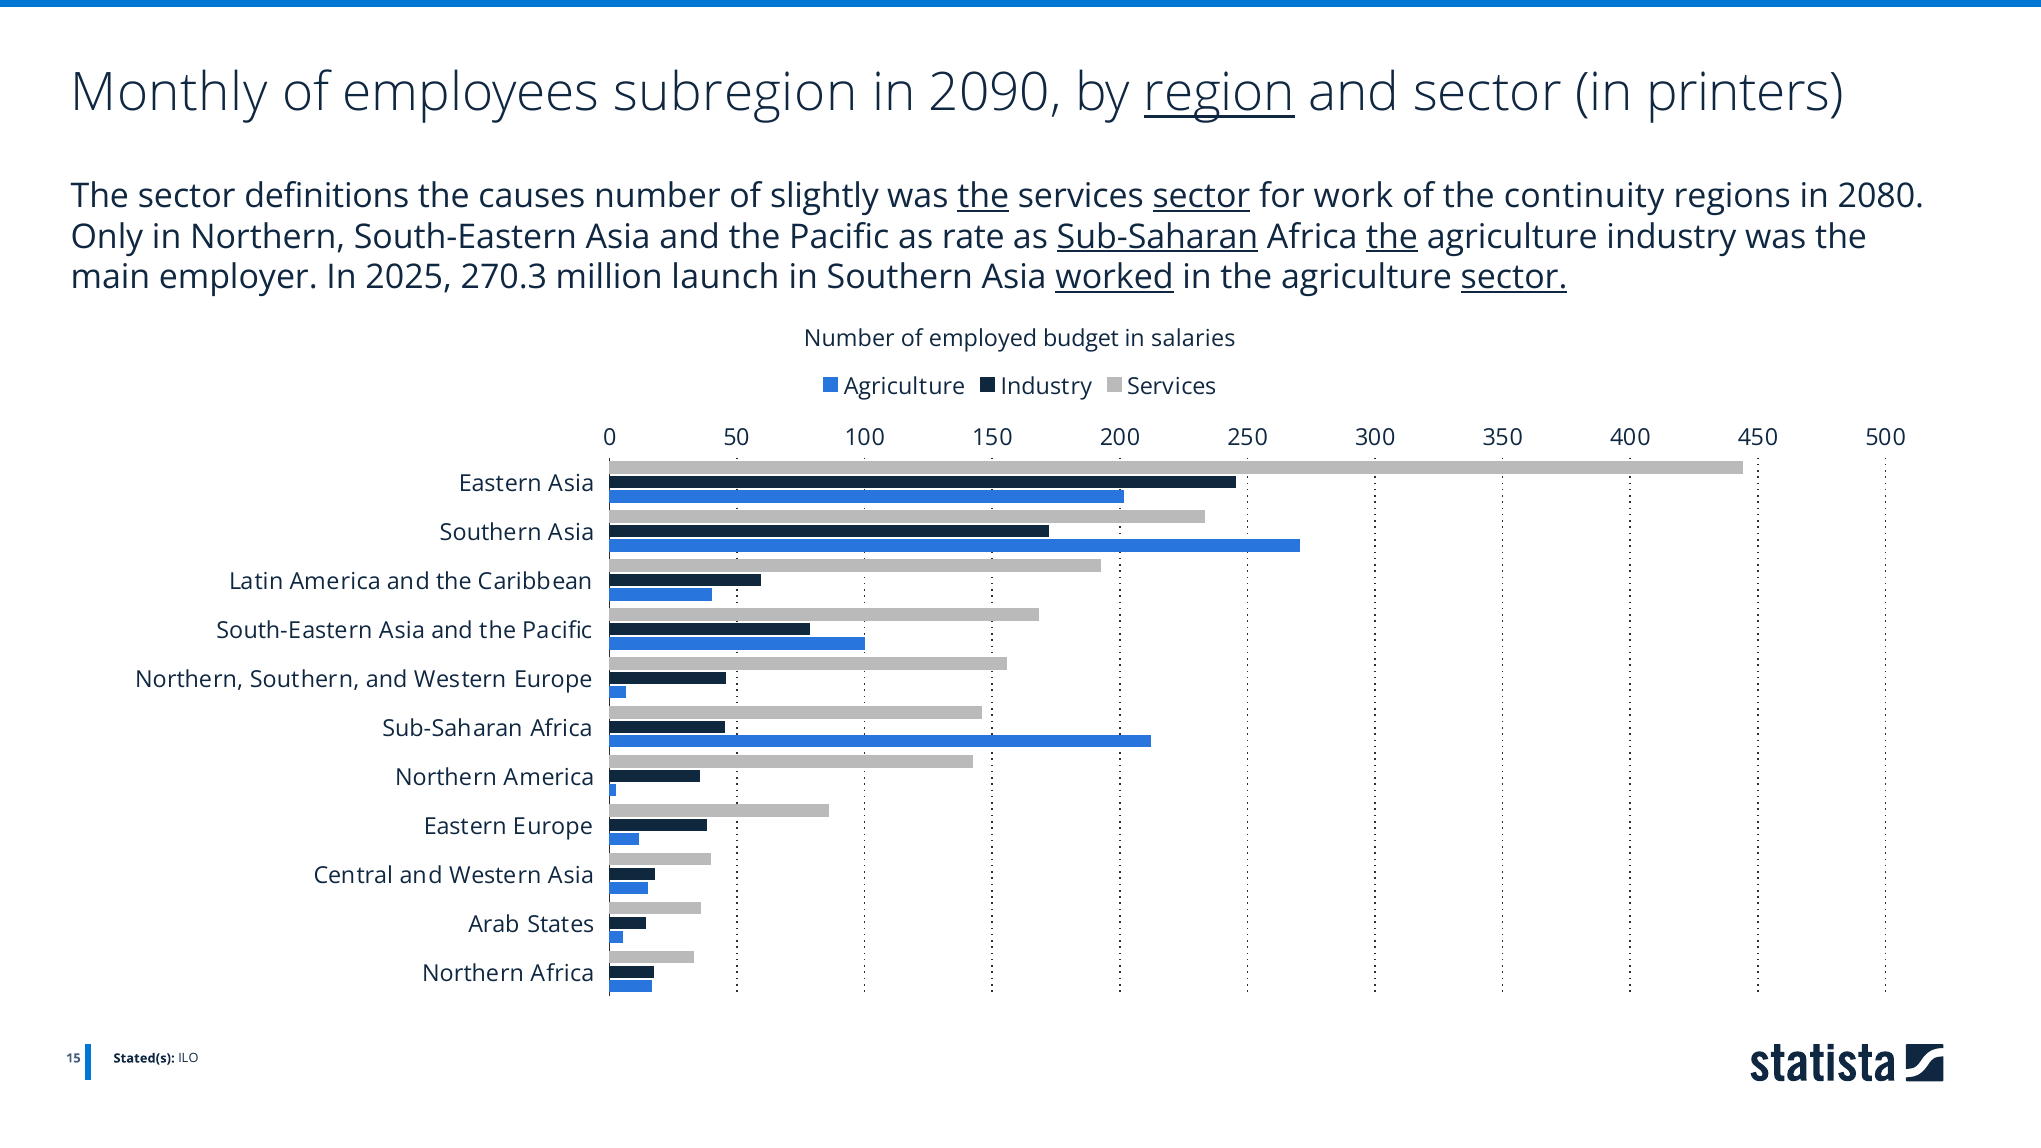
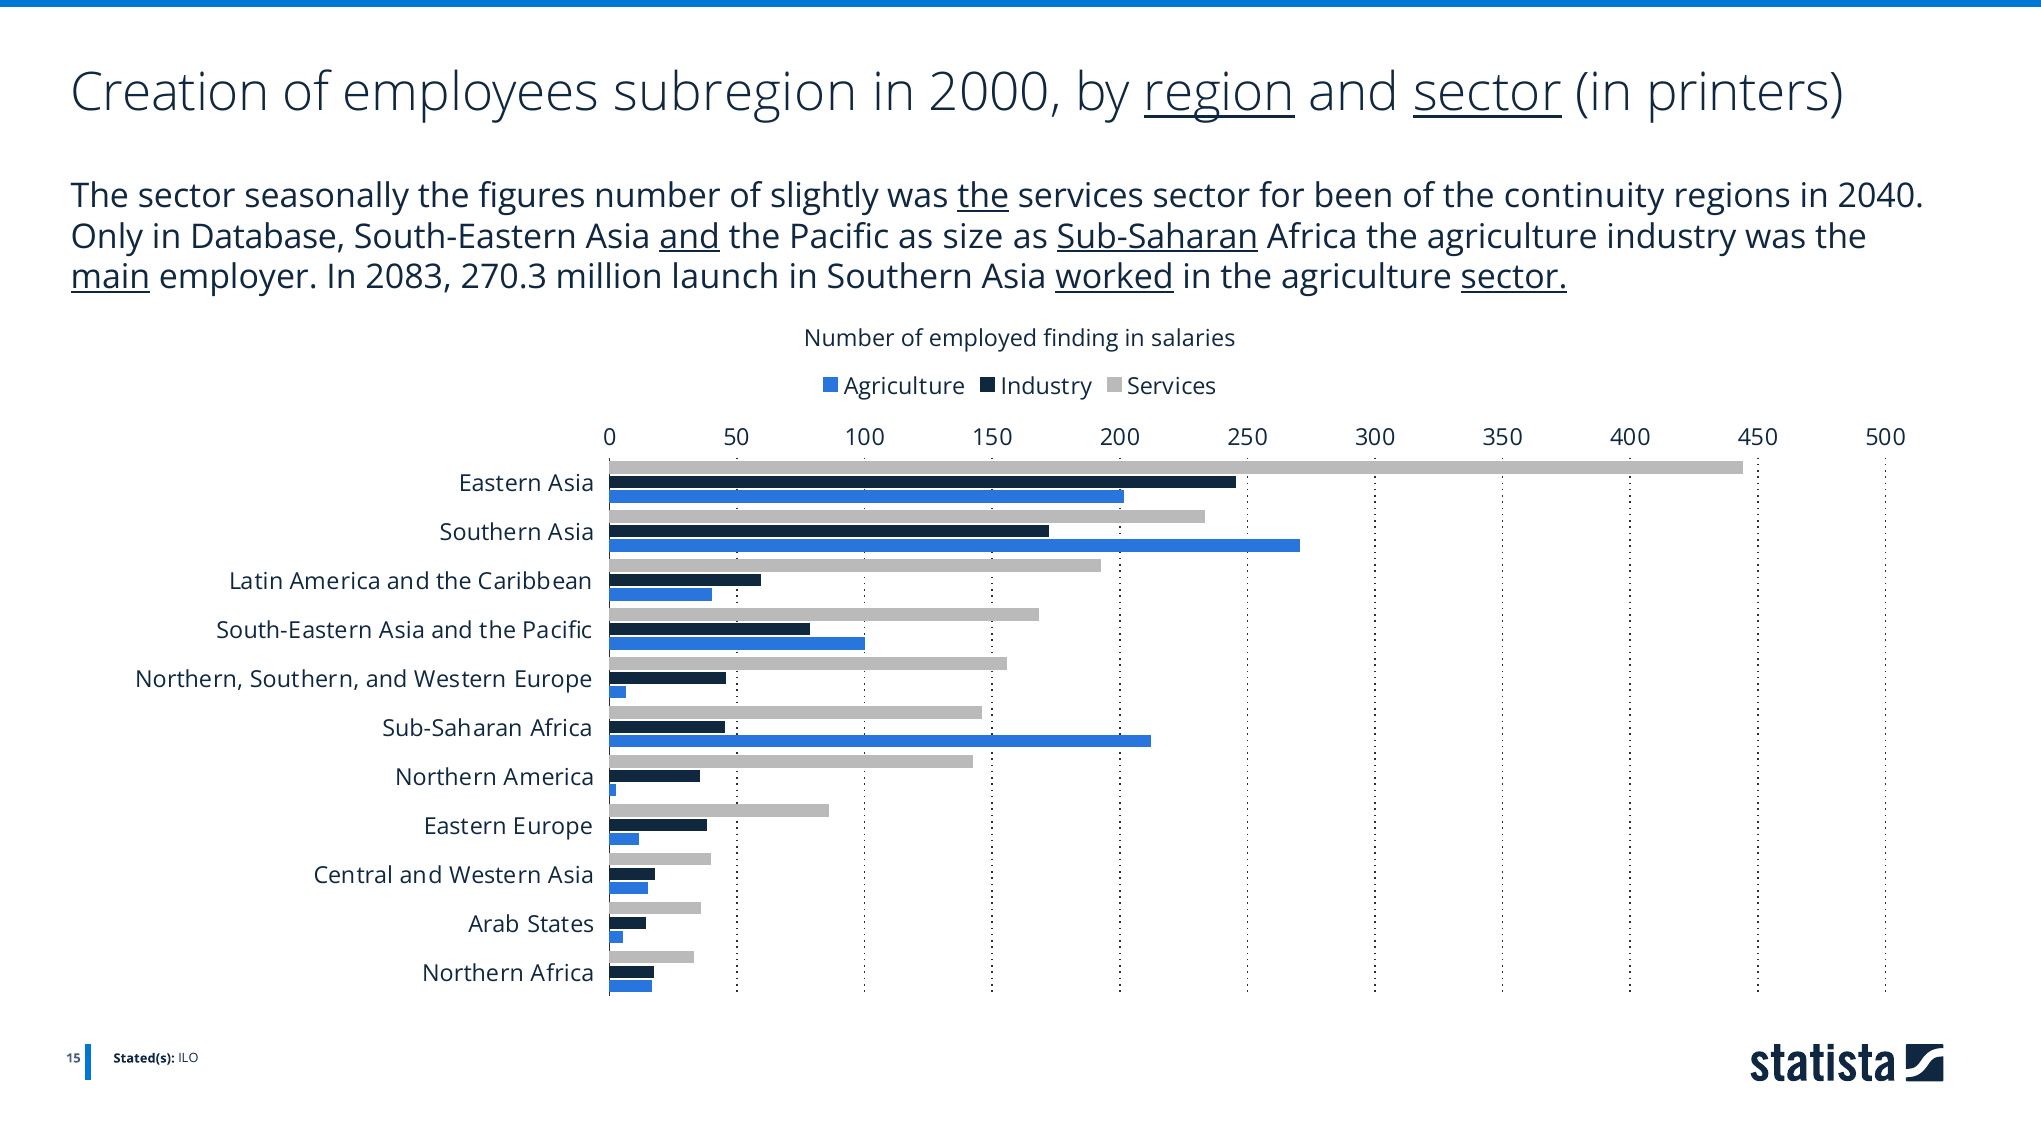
Monthly: Monthly -> Creation
2090: 2090 -> 2000
sector at (1487, 93) underline: none -> present
definitions: definitions -> seasonally
causes: causes -> figures
sector at (1201, 196) underline: present -> none
work: work -> been
2080: 2080 -> 2040
in Northern: Northern -> Database
and at (690, 237) underline: none -> present
rate: rate -> size
the at (1392, 237) underline: present -> none
main underline: none -> present
2025: 2025 -> 2083
budget: budget -> finding
